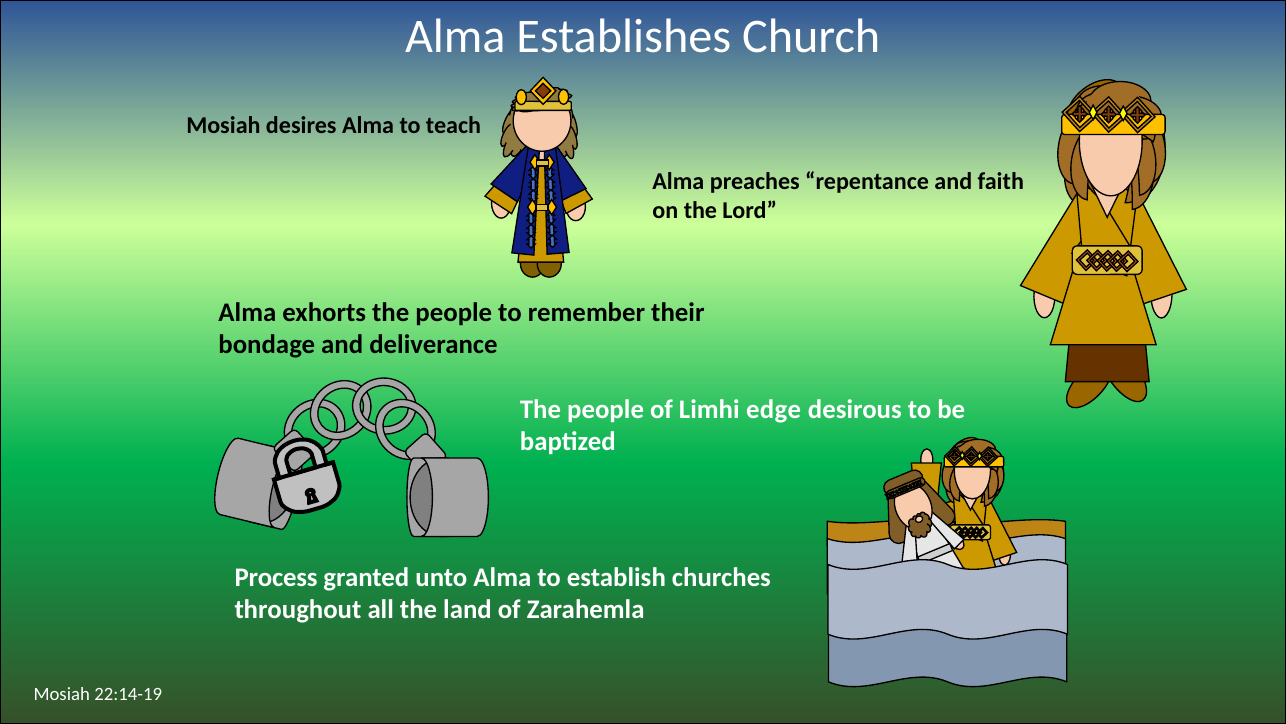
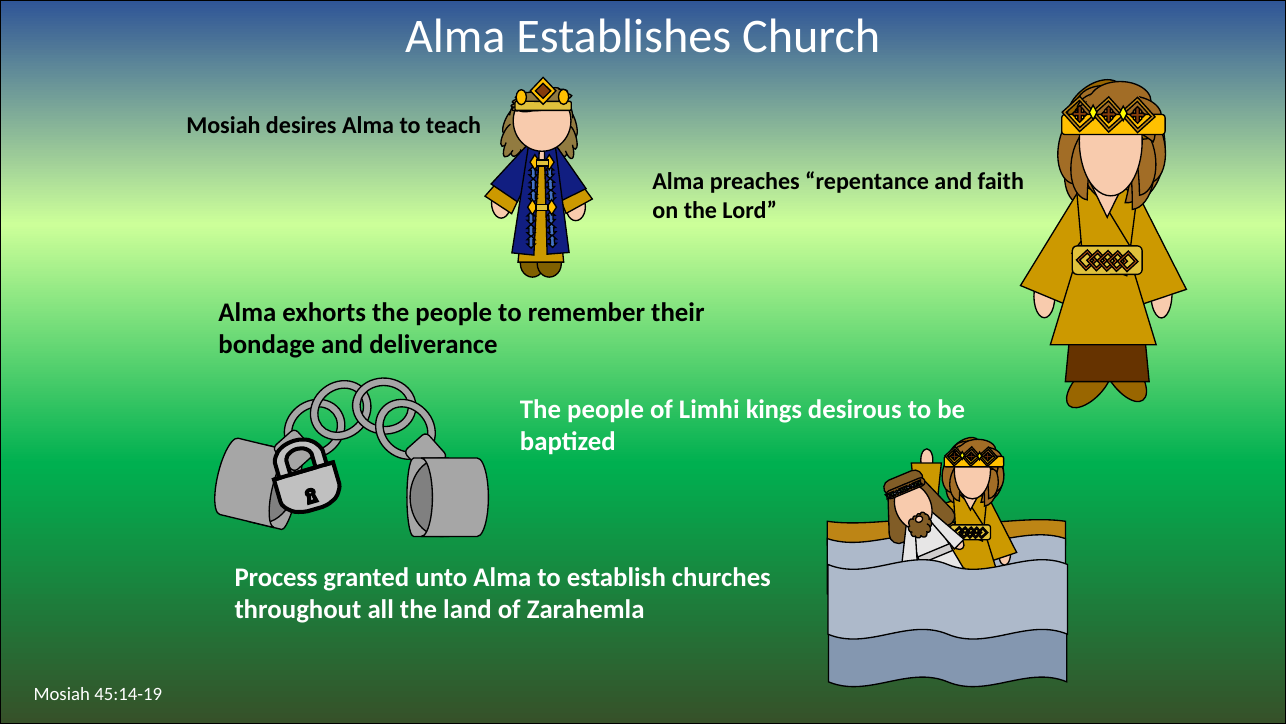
edge: edge -> kings
22:14-19: 22:14-19 -> 45:14-19
